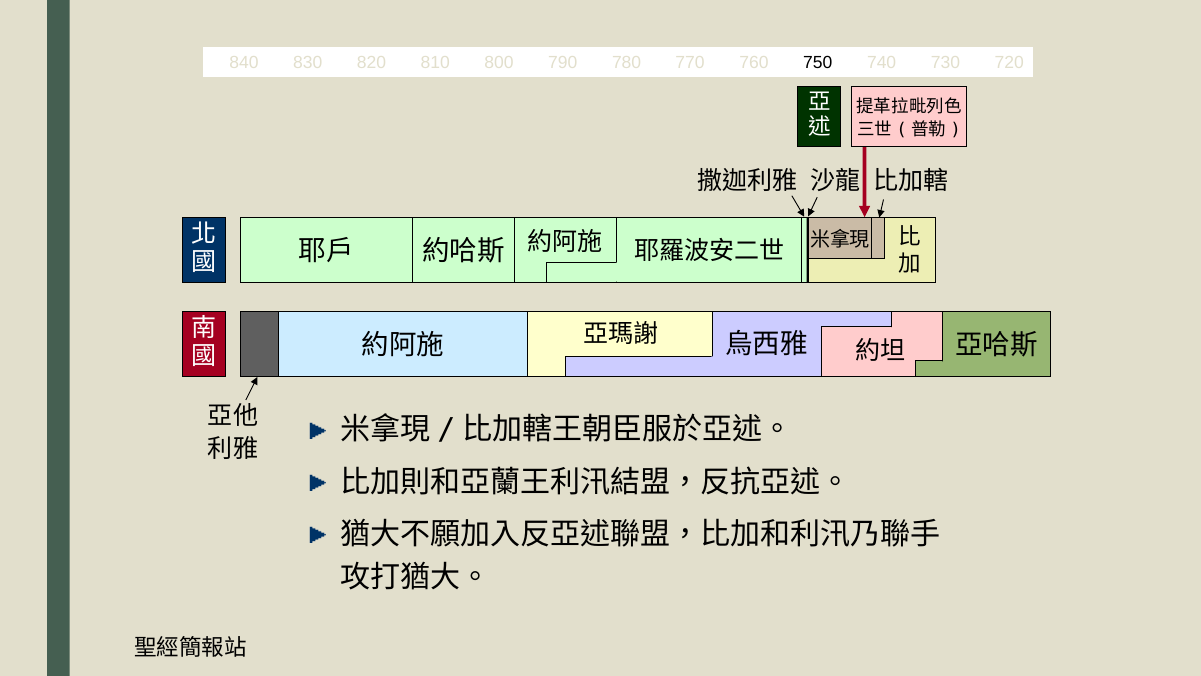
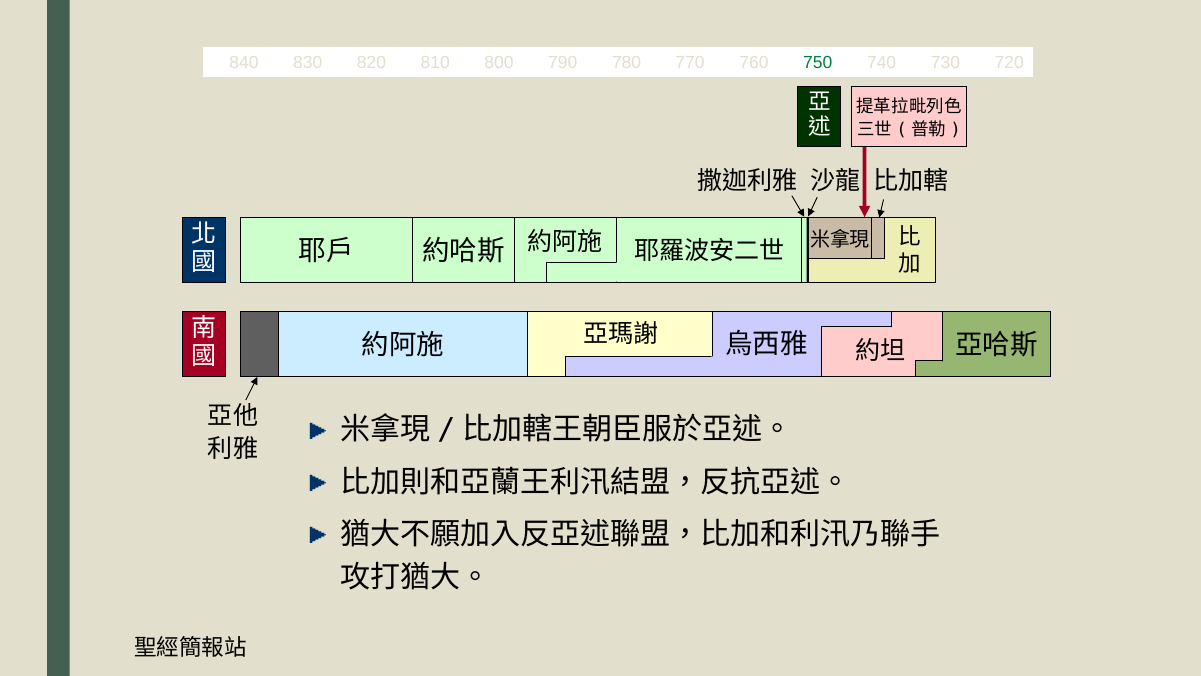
750 colour: black -> green
